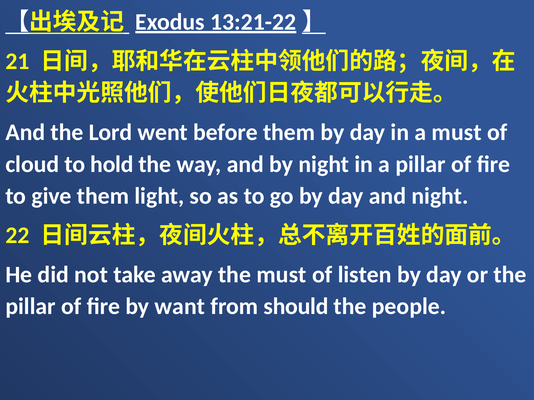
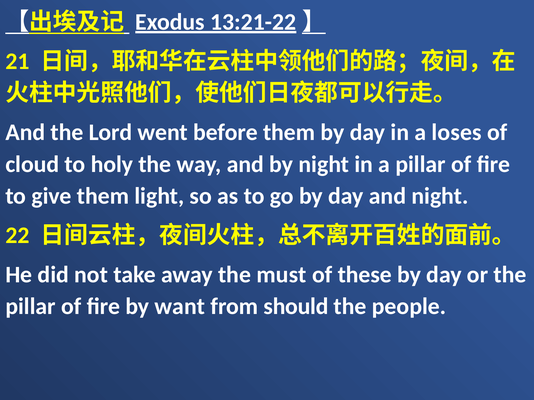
a must: must -> loses
hold: hold -> holy
listen: listen -> these
